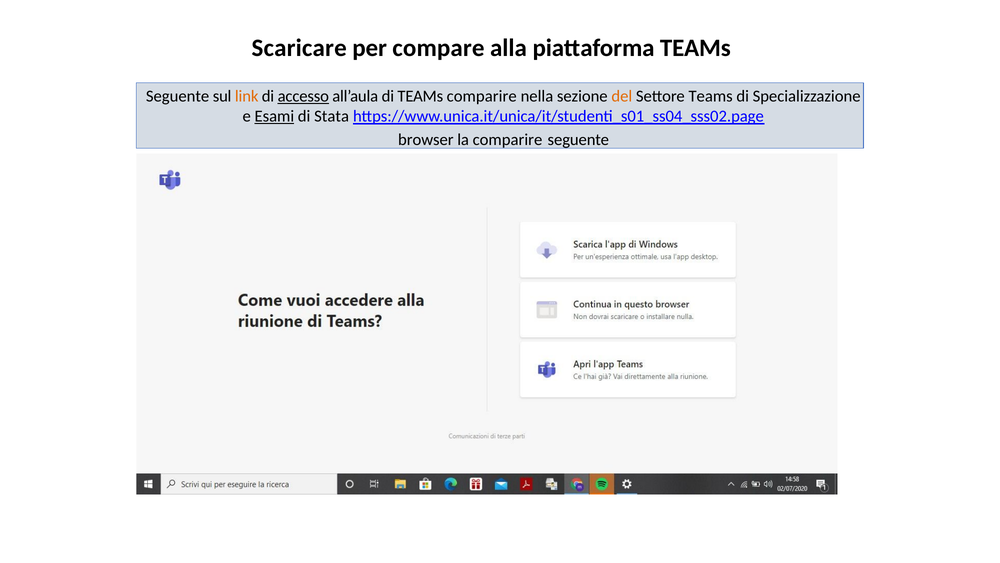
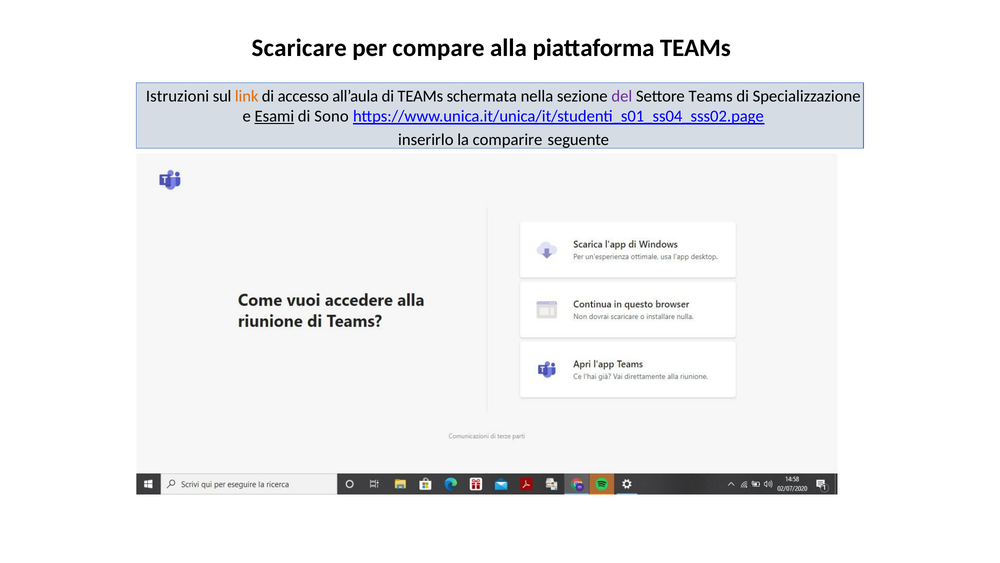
Seguente at (178, 96): Seguente -> Istruzioni
accesso underline: present -> none
TEAMs comparire: comparire -> schermata
del colour: orange -> purple
Stata: Stata -> Sono
browser: browser -> inserirlo
